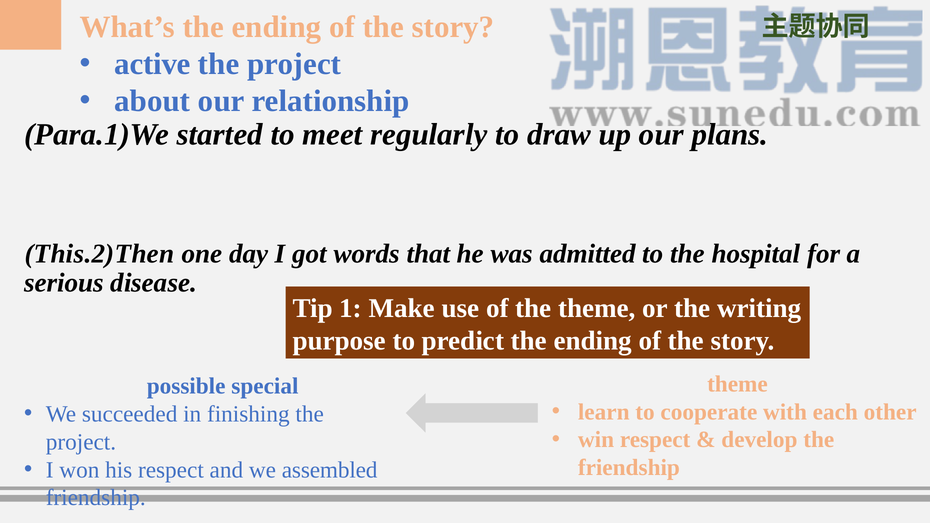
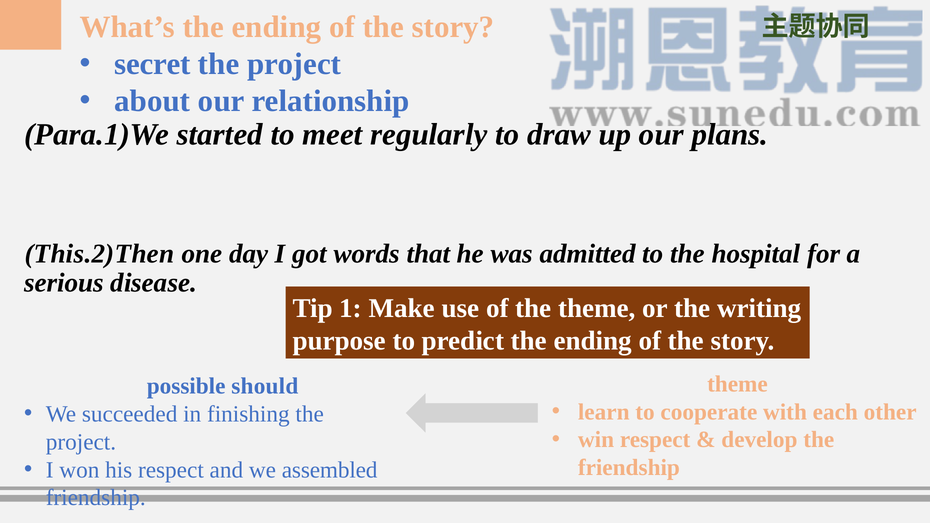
active: active -> secret
special: special -> should
